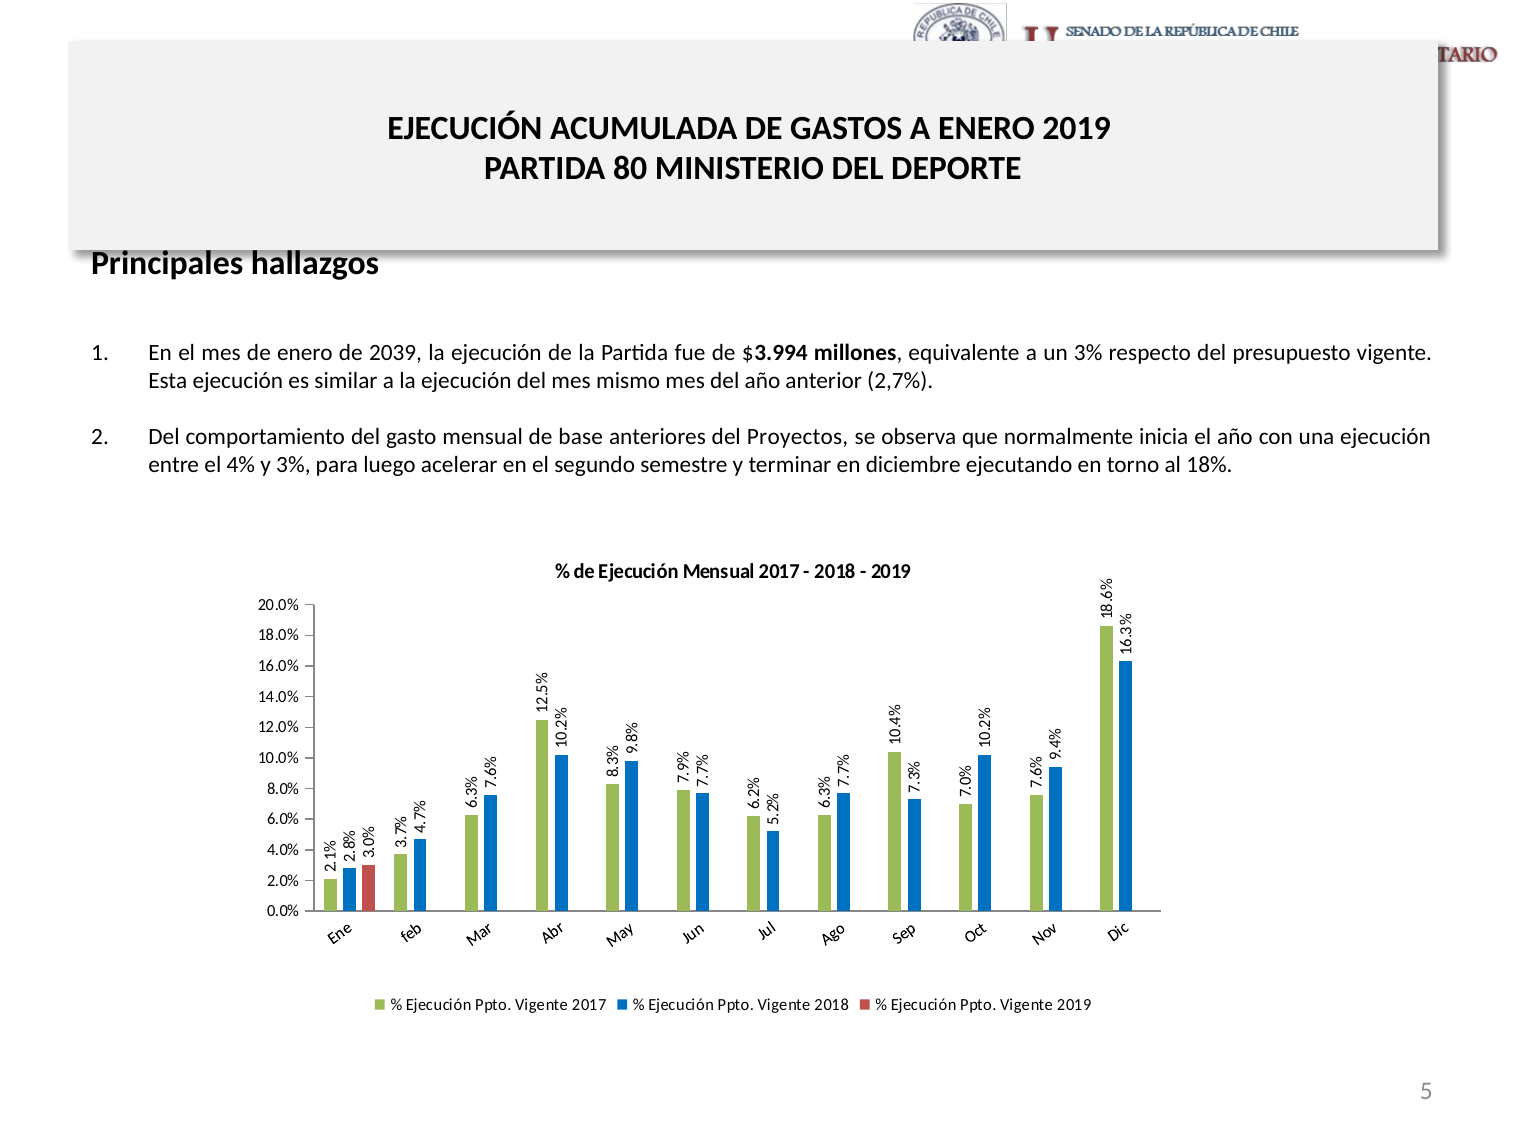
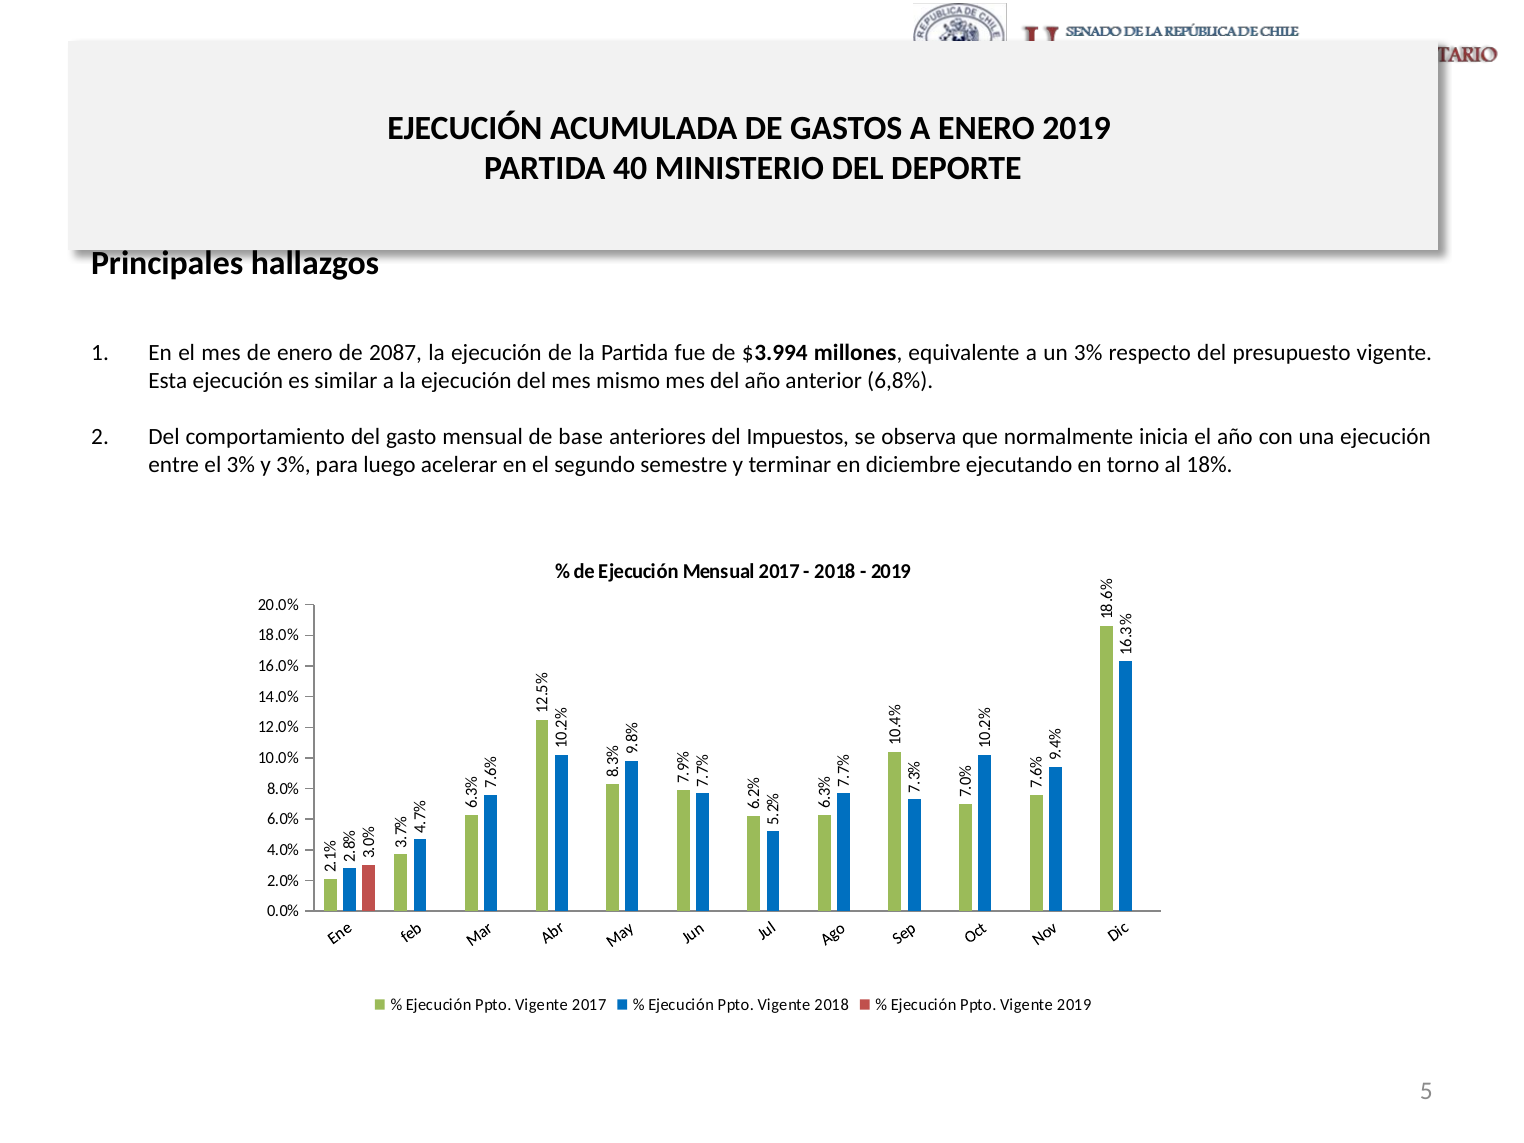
80: 80 -> 40
2039: 2039 -> 2087
2,7%: 2,7% -> 6,8%
Proyectos: Proyectos -> Impuestos
el 4%: 4% -> 3%
